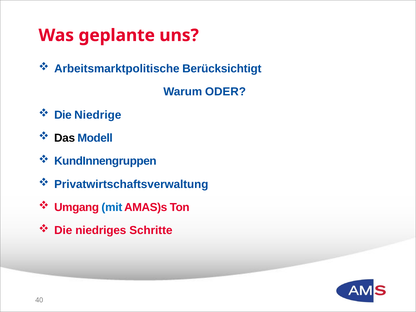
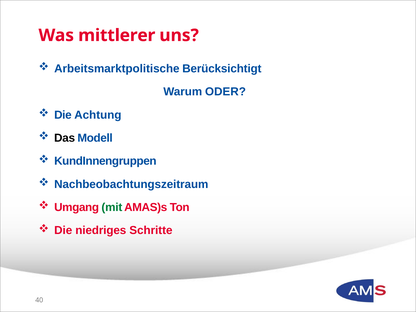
geplante: geplante -> mittlerer
Niedrige: Niedrige -> Achtung
Privatwirtschaftsverwaltung: Privatwirtschaftsverwaltung -> Nachbeobachtungszeitraum
mit colour: blue -> green
